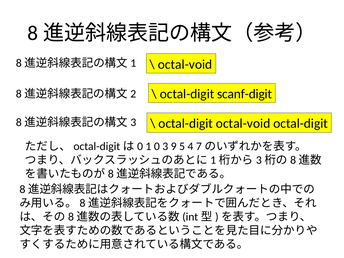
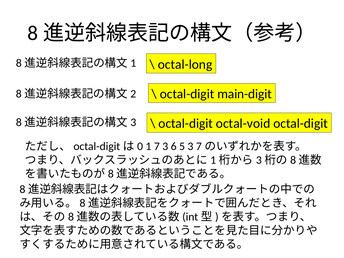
octal-void at (185, 64): octal-void -> octal-long
scanf-digit: scanf-digit -> main-digit
0: 0 -> 7
9: 9 -> 6
5 4: 4 -> 3
